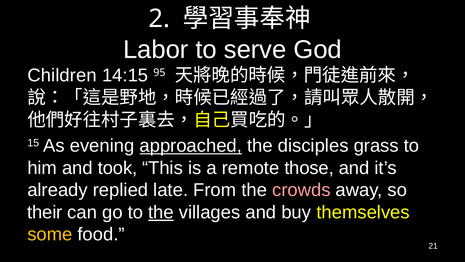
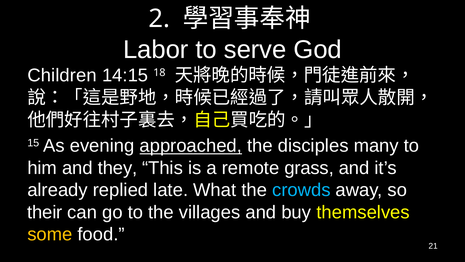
95: 95 -> 18
grass: grass -> many
took: took -> they
those: those -> grass
From: From -> What
crowds colour: pink -> light blue
the at (161, 212) underline: present -> none
